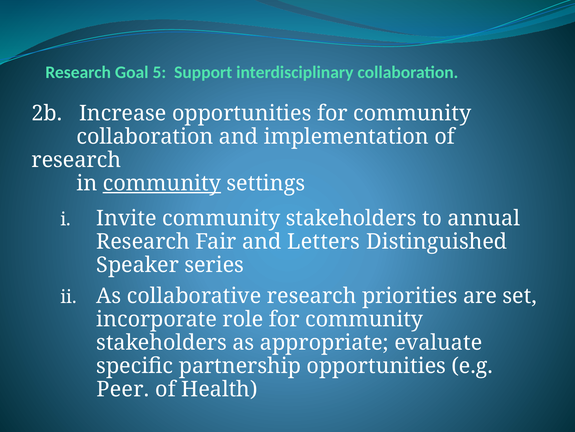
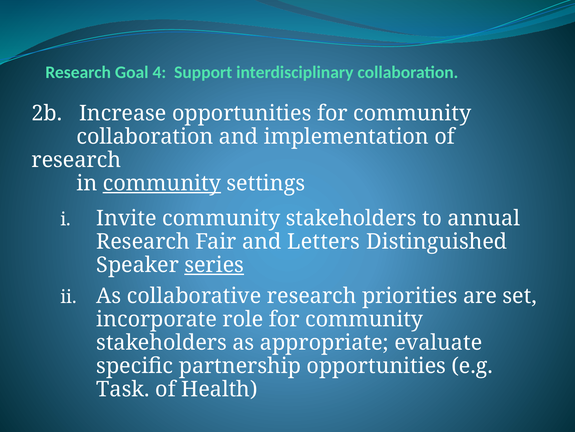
5: 5 -> 4
series underline: none -> present
Peer: Peer -> Task
